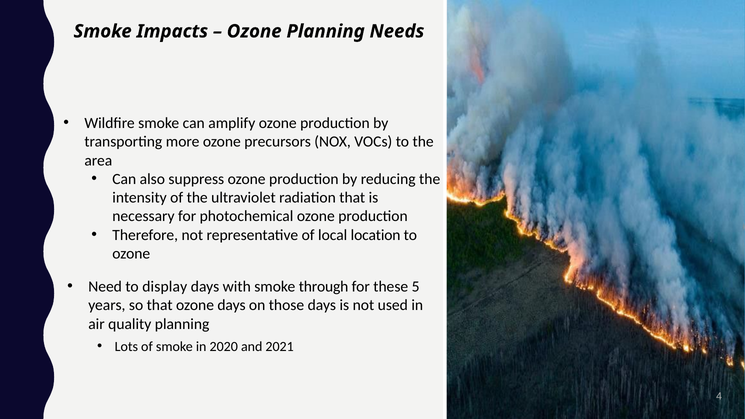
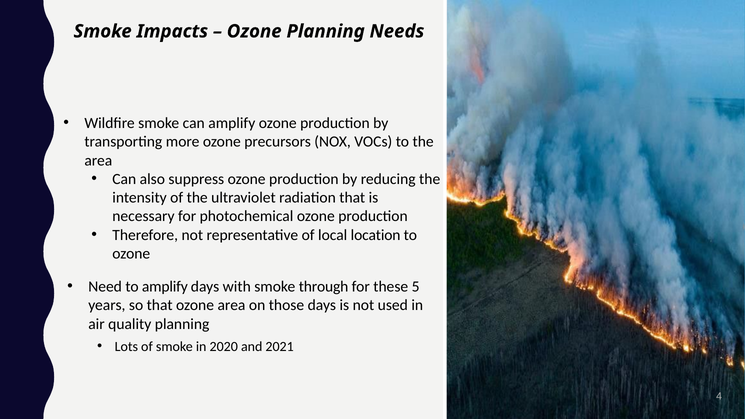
to display: display -> amplify
ozone days: days -> area
